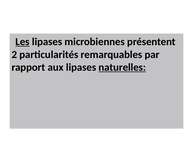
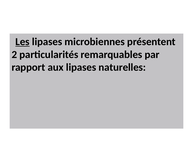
naturelles underline: present -> none
